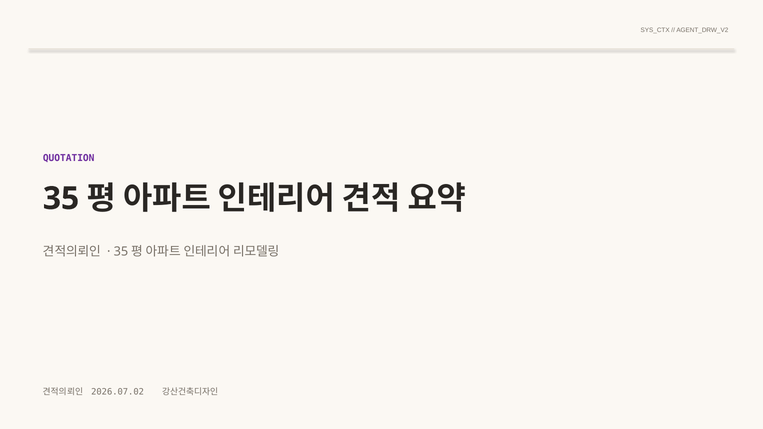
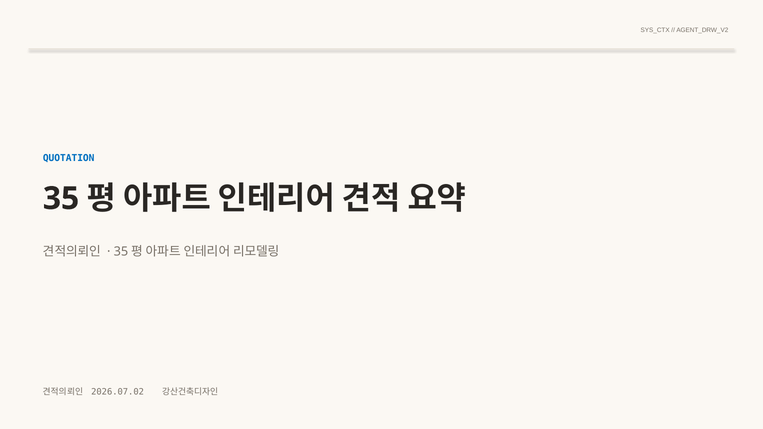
QUOTATION colour: purple -> blue
